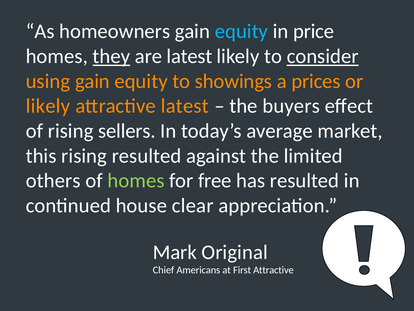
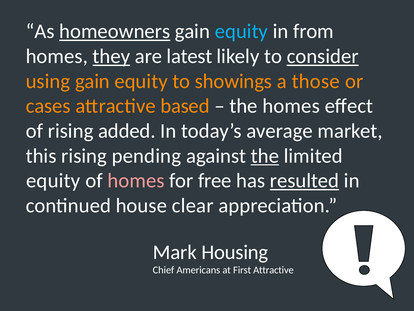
homeowners underline: none -> present
price: price -> from
prices: prices -> those
likely at (48, 106): likely -> cases
attractive latest: latest -> based
the buyers: buyers -> homes
sellers: sellers -> added
rising resulted: resulted -> pending
the at (265, 156) underline: none -> present
others at (53, 180): others -> equity
homes at (136, 180) colour: light green -> pink
resulted at (305, 180) underline: none -> present
Original: Original -> Housing
